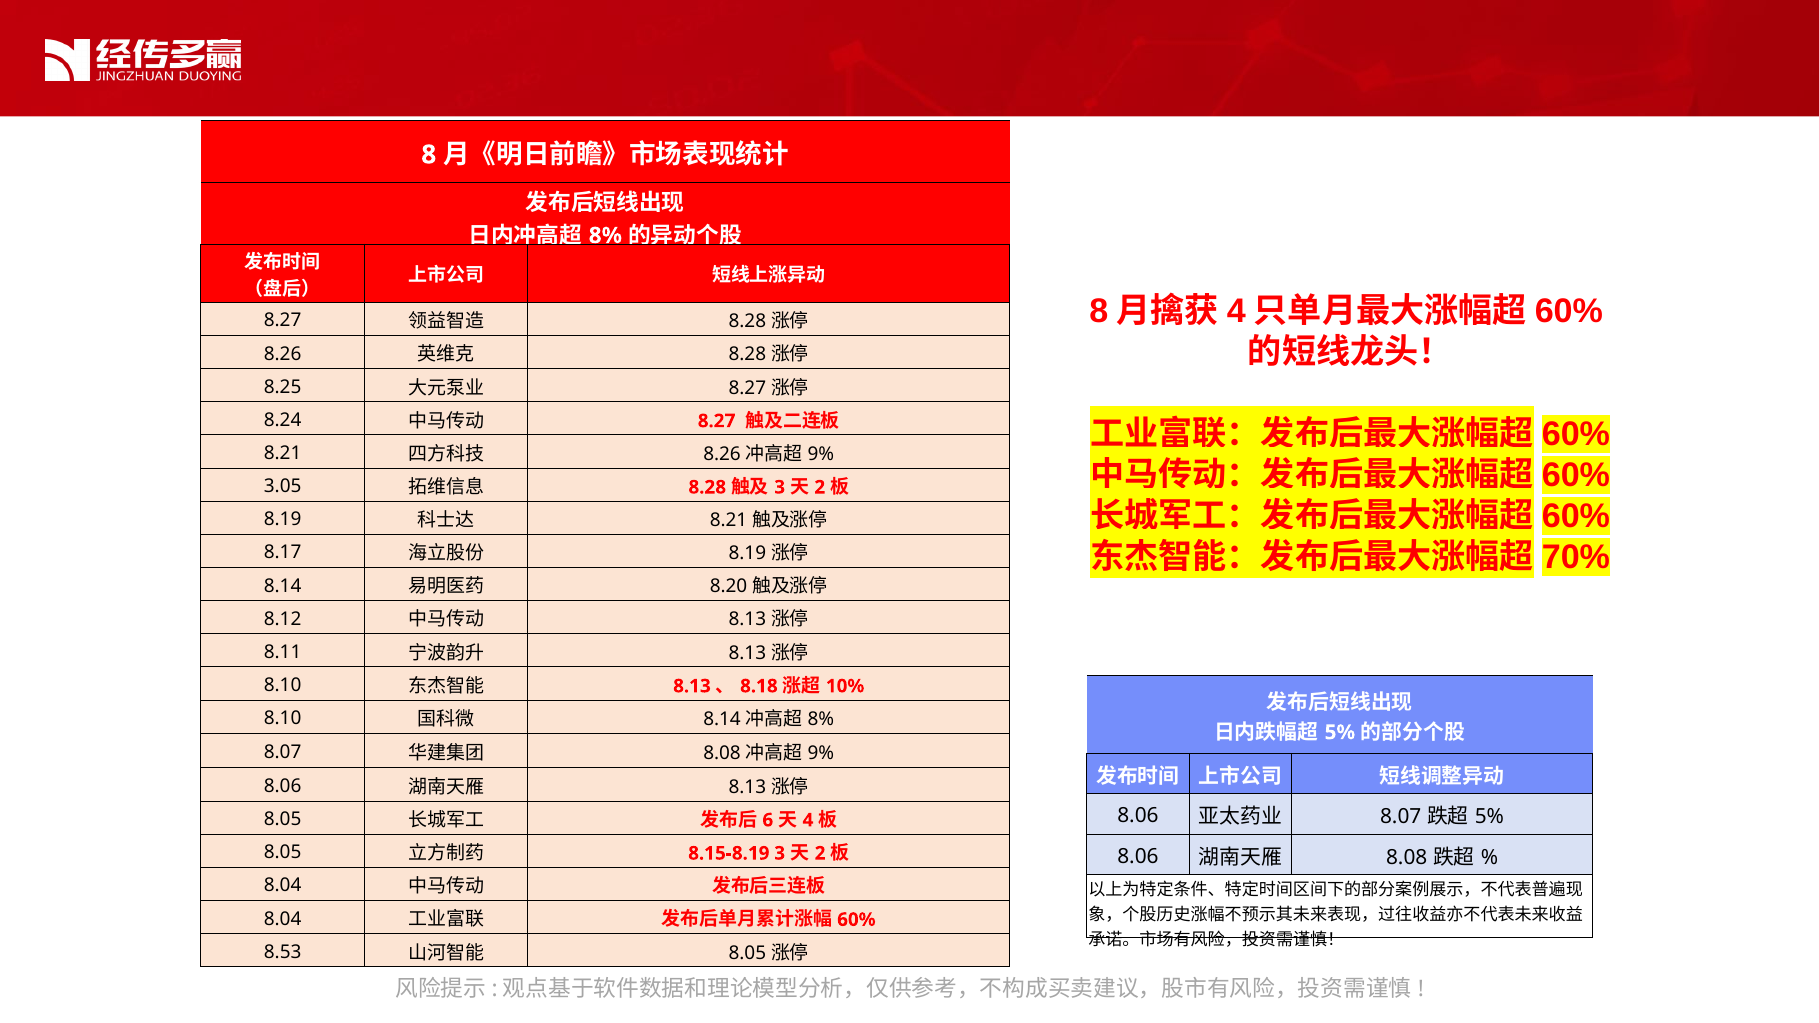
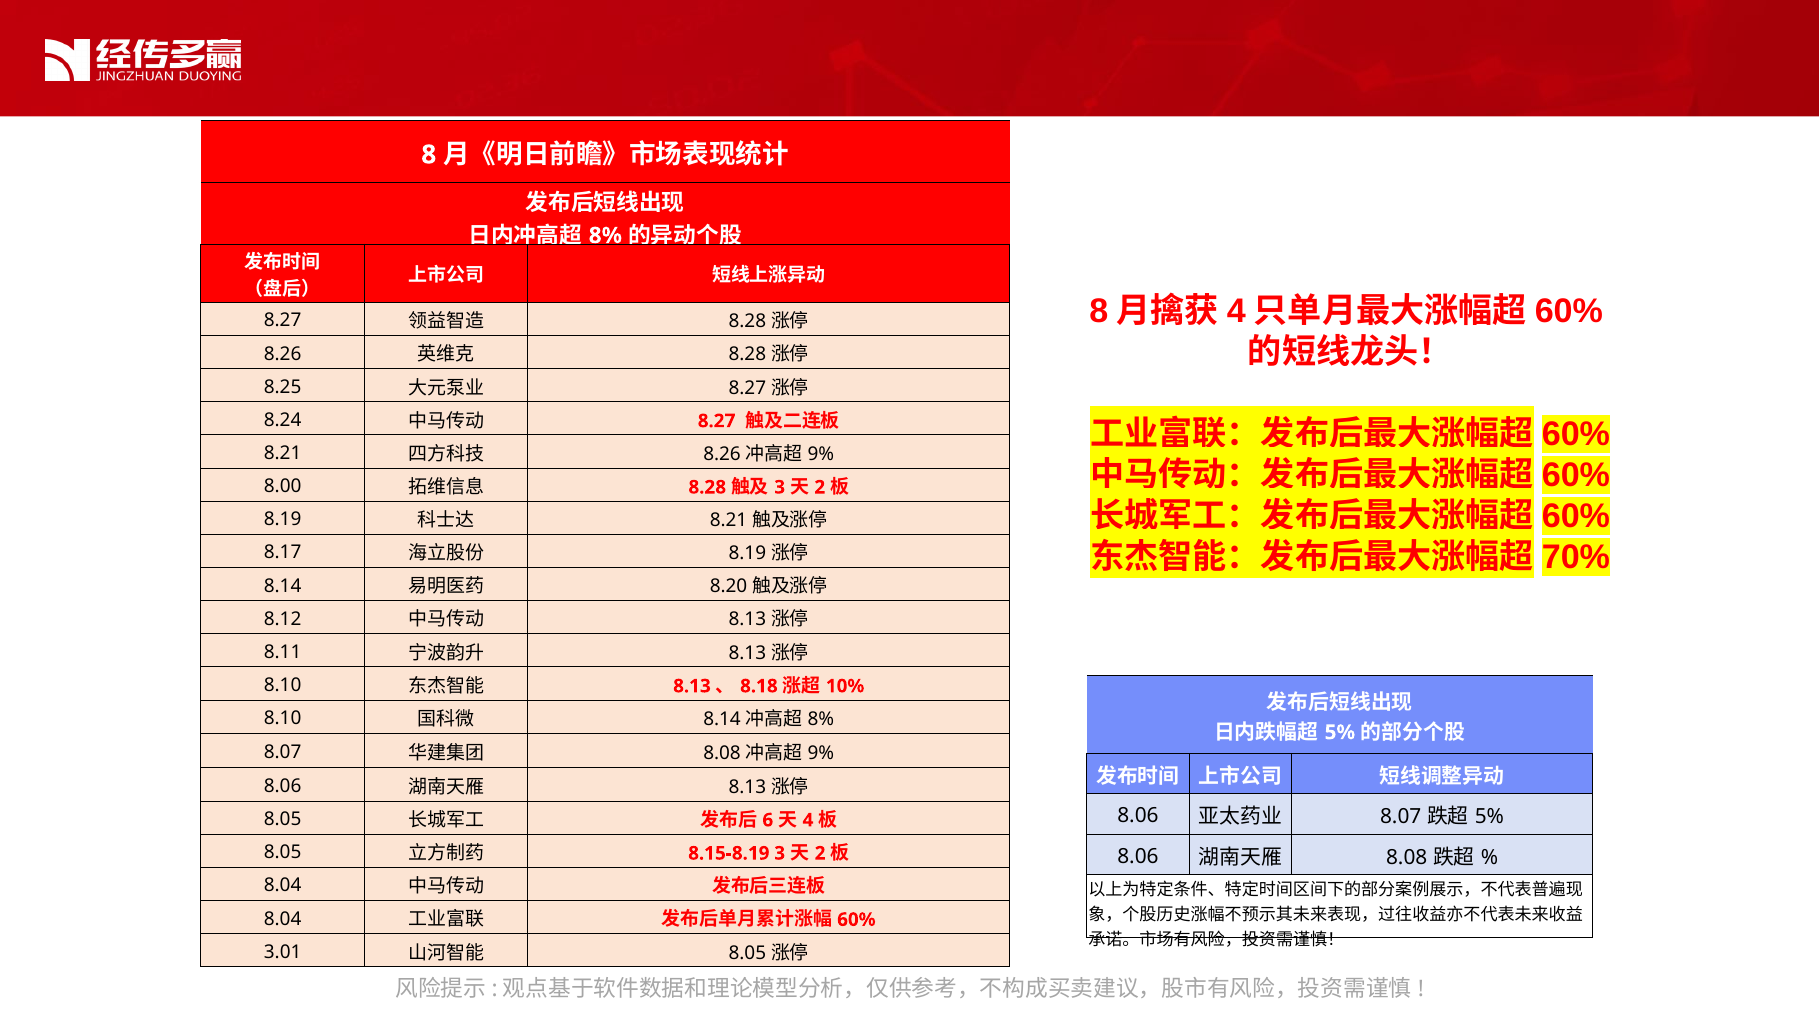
3.05: 3.05 -> 8.00
8.53: 8.53 -> 3.01
